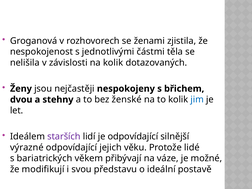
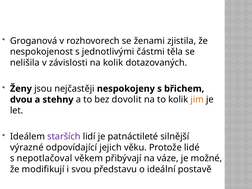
ženské: ženské -> dovolit
jim colour: blue -> orange
je odpovídající: odpovídající -> patnáctileté
bariatrických: bariatrických -> nepotlačoval
